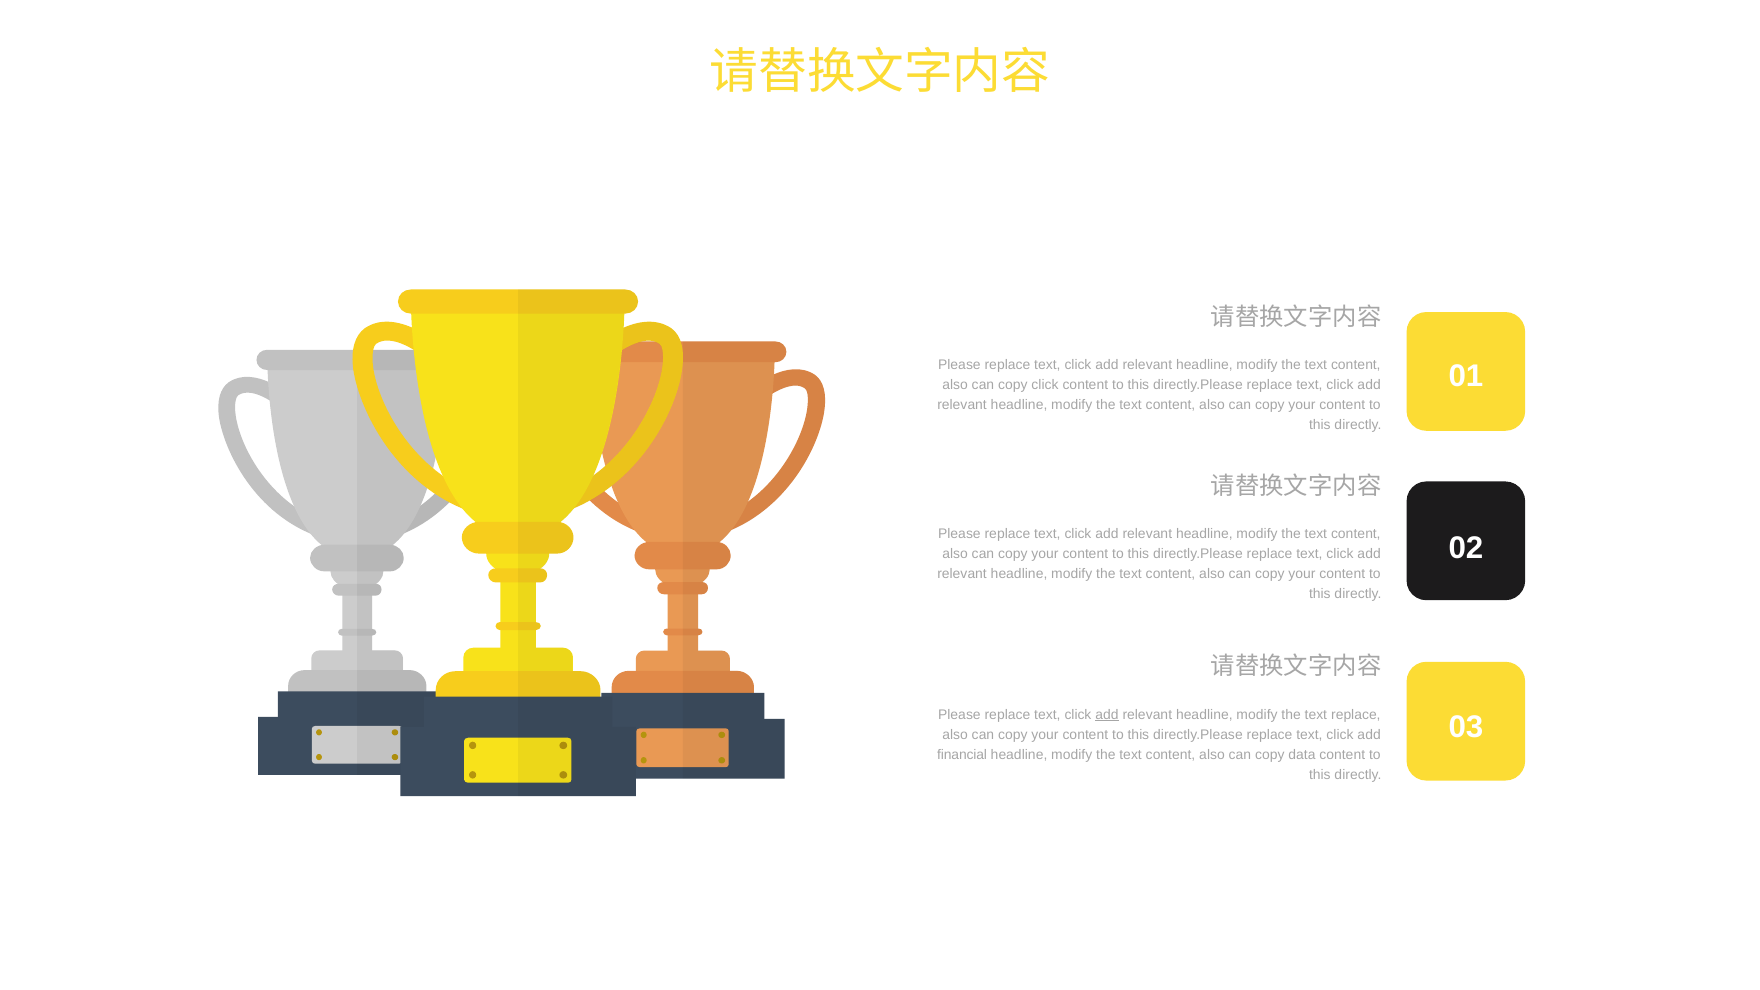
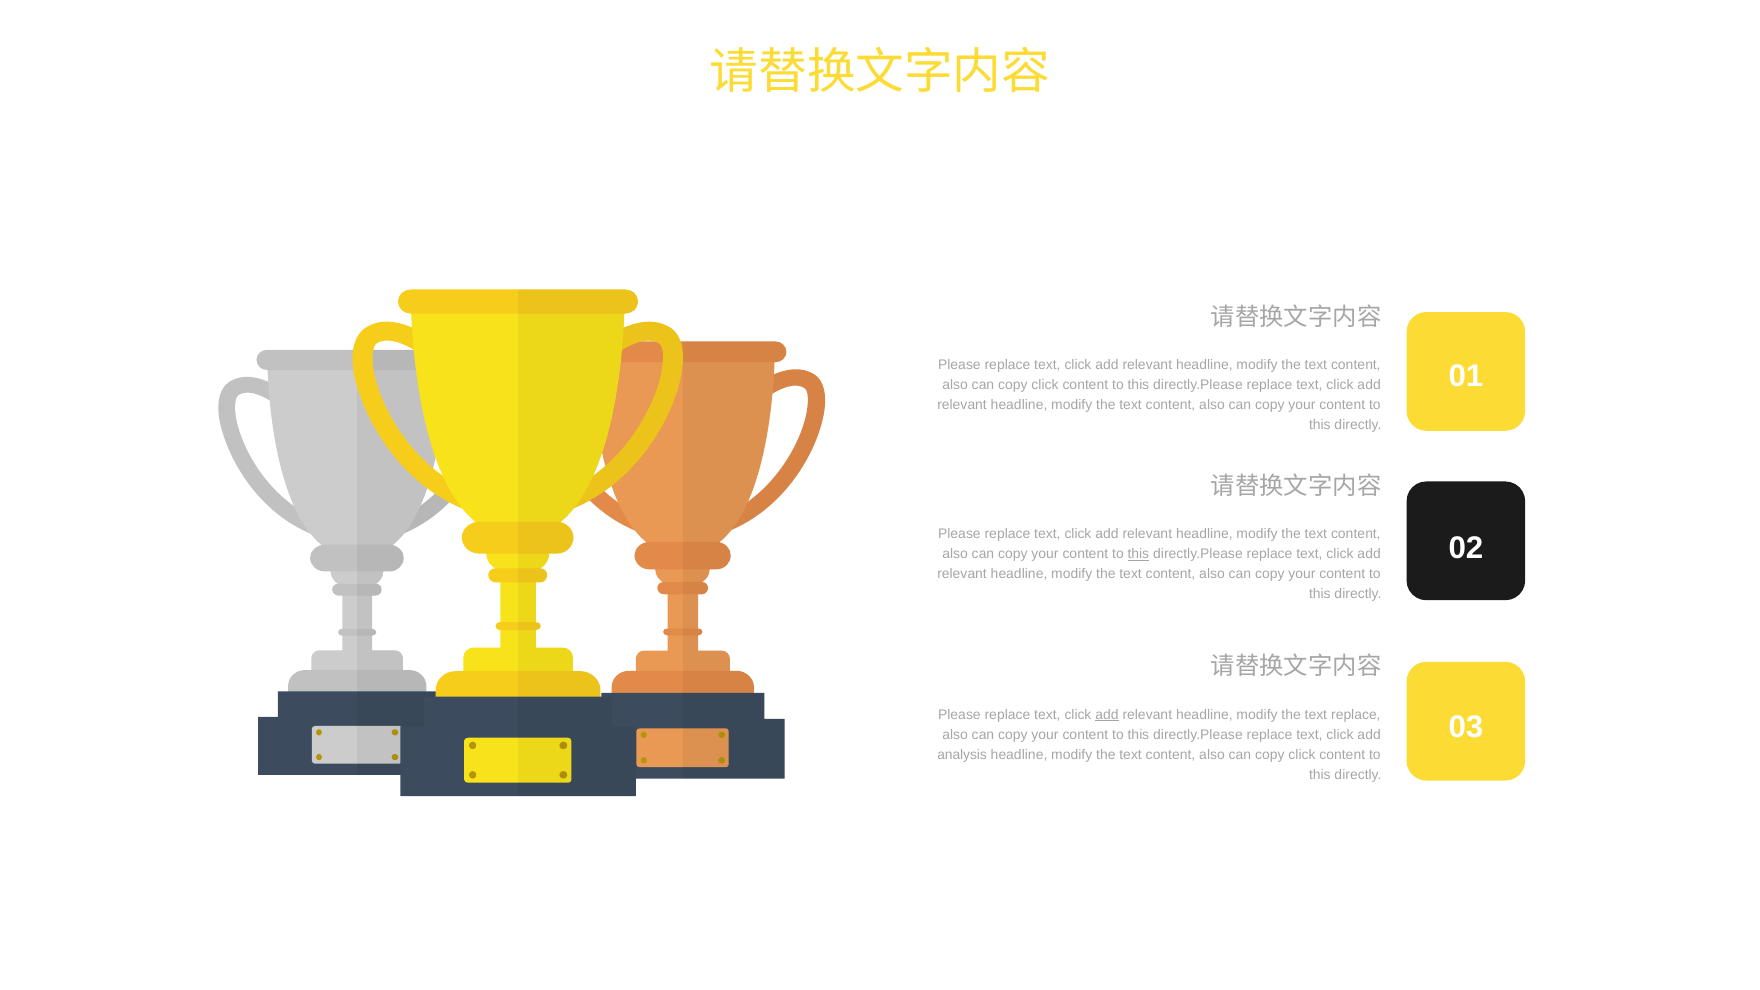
this at (1138, 554) underline: none -> present
financial: financial -> analysis
data at (1302, 755): data -> click
